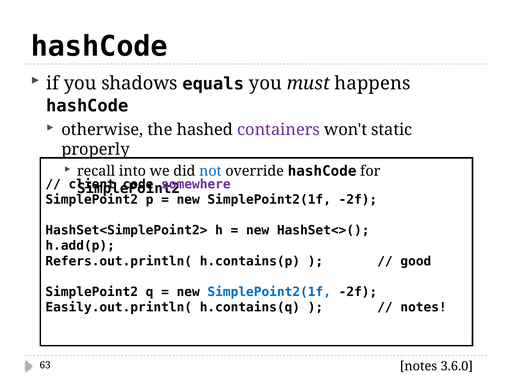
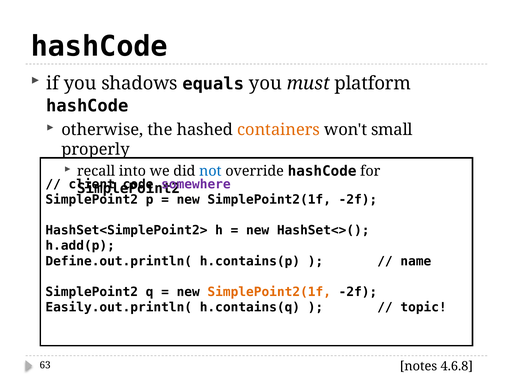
happens: happens -> platform
containers colour: purple -> orange
static: static -> small
Refers.out.println(: Refers.out.println( -> Define.out.println(
good: good -> name
SimplePoint2(1f at (269, 292) colour: blue -> orange
notes at (424, 308): notes -> topic
3.6.0: 3.6.0 -> 4.6.8
